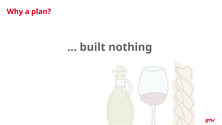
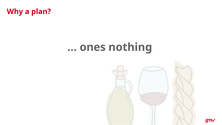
built: built -> ones
